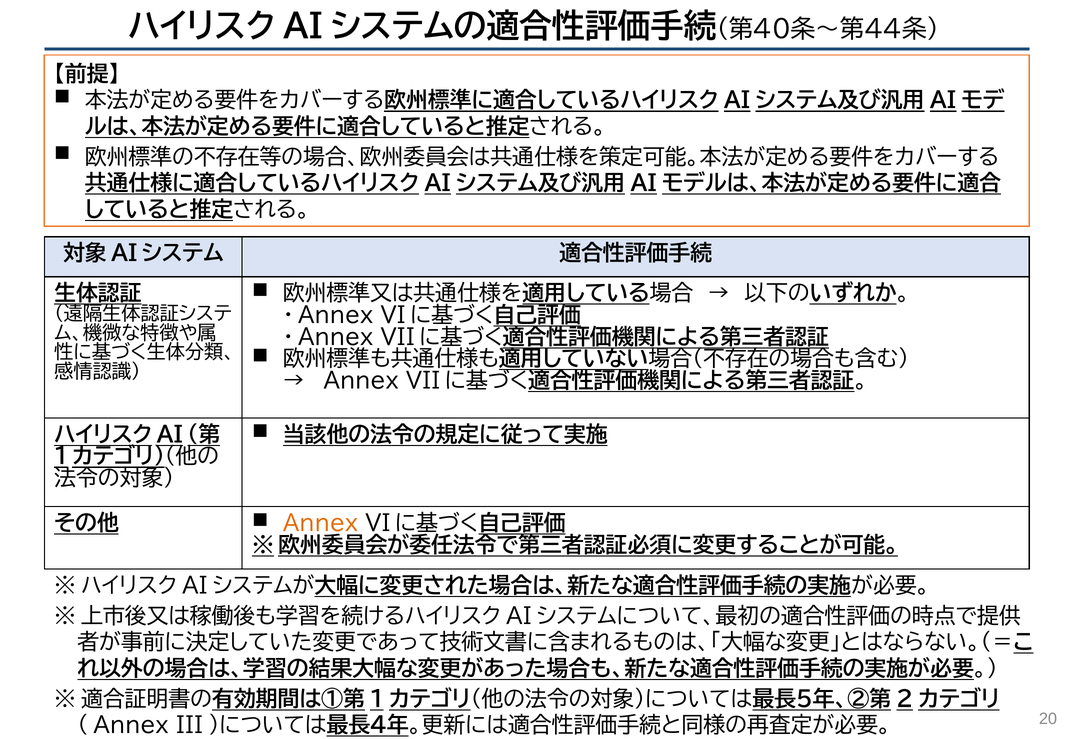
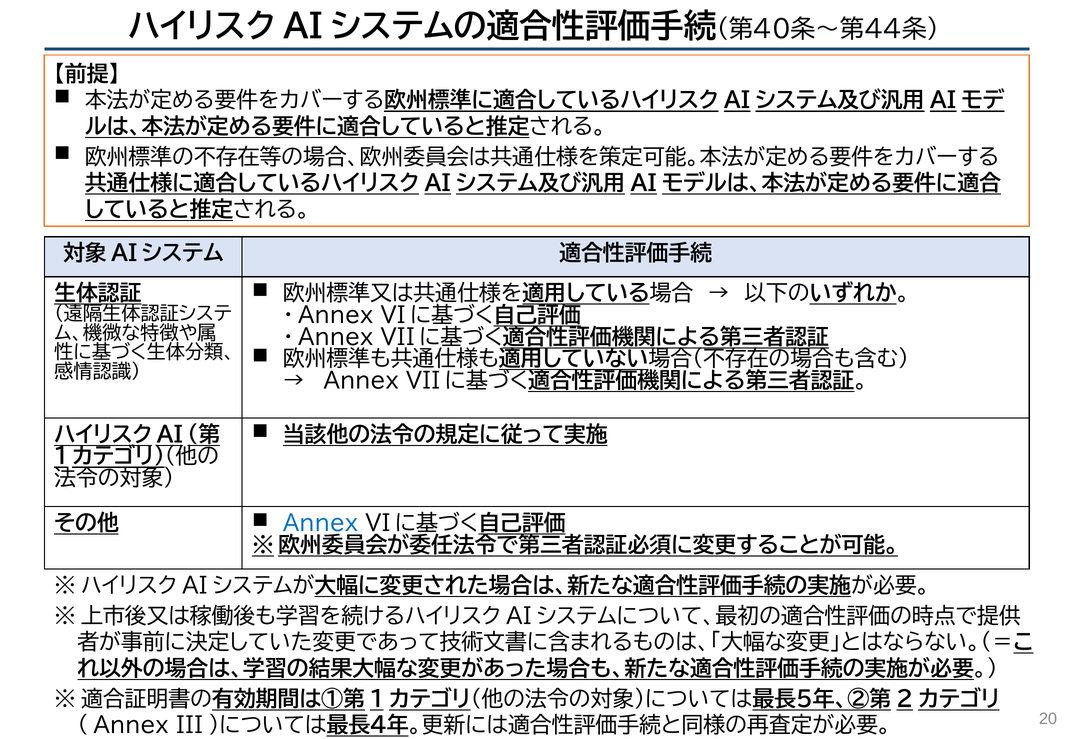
Annex at (320, 523) colour: orange -> blue
